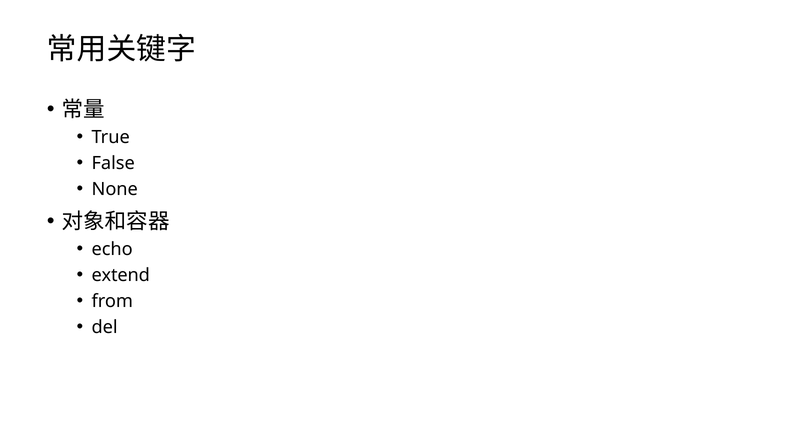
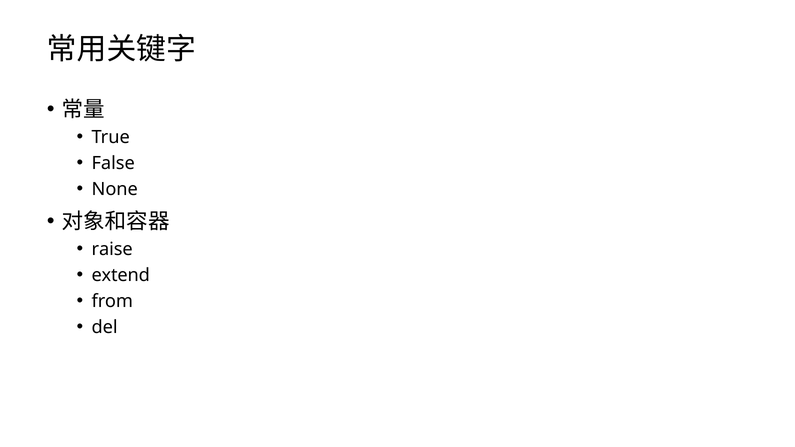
echo: echo -> raise
